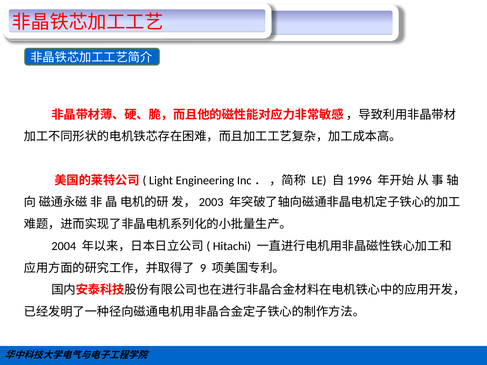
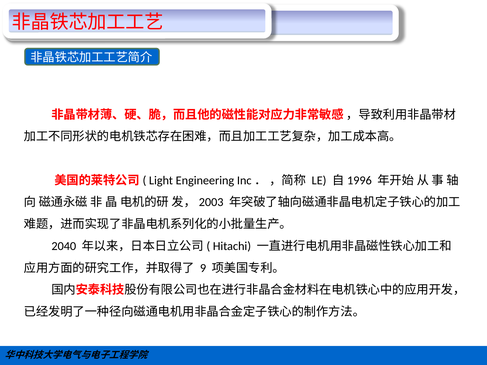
2004: 2004 -> 2040
